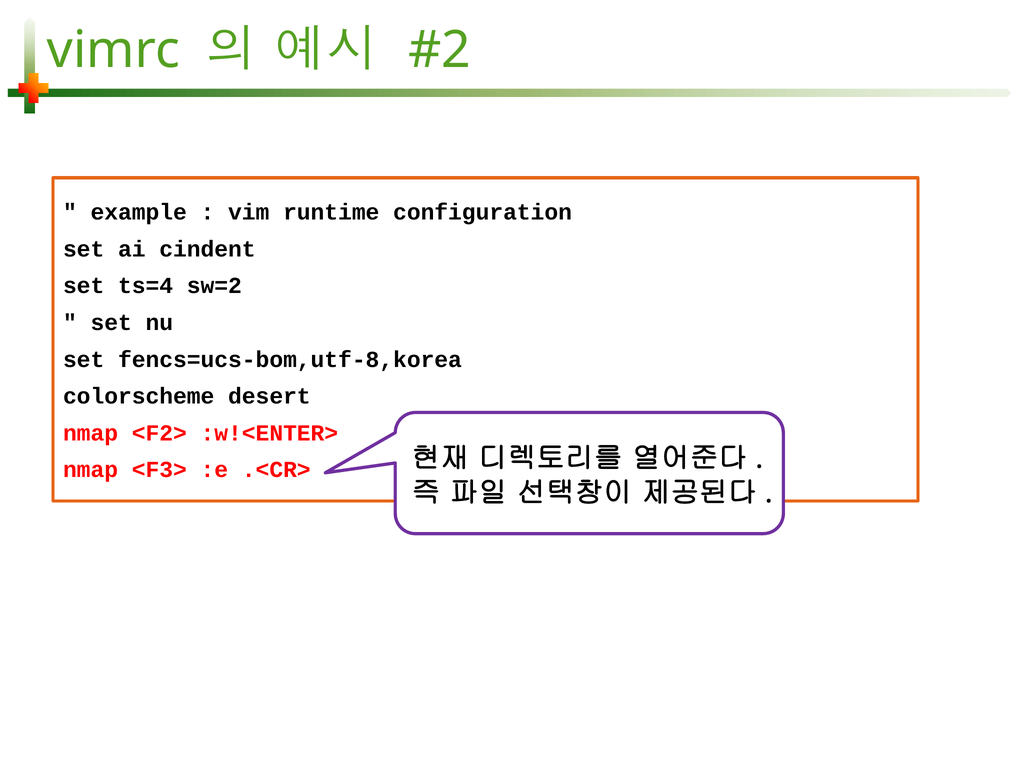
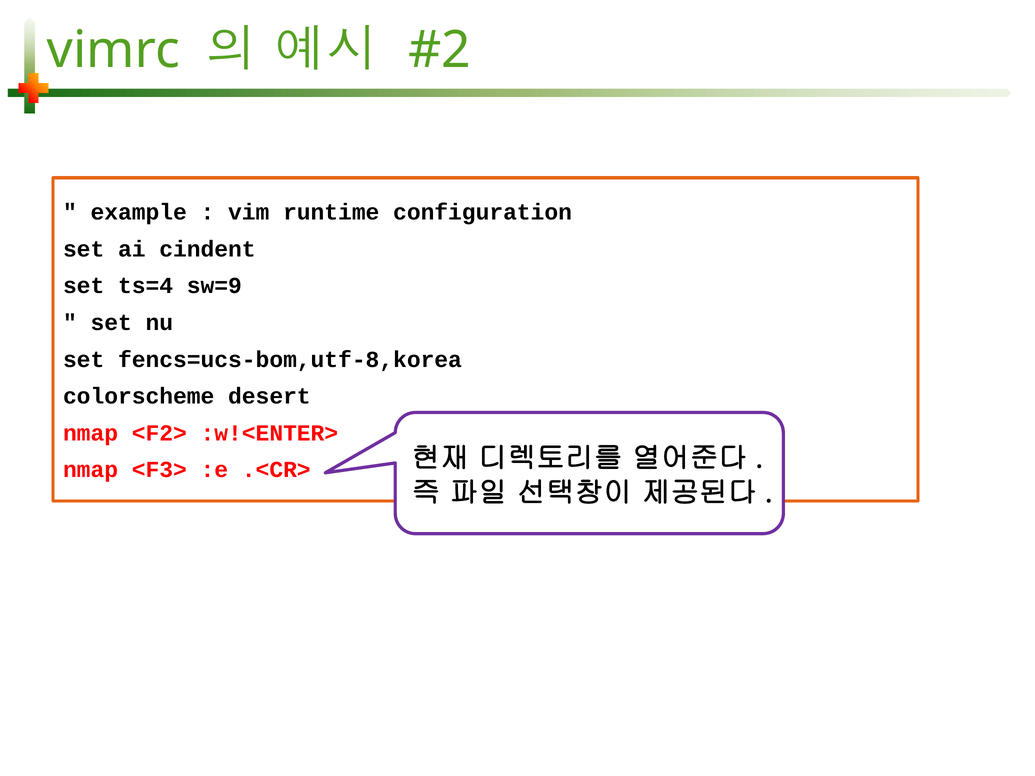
sw=2: sw=2 -> sw=9
